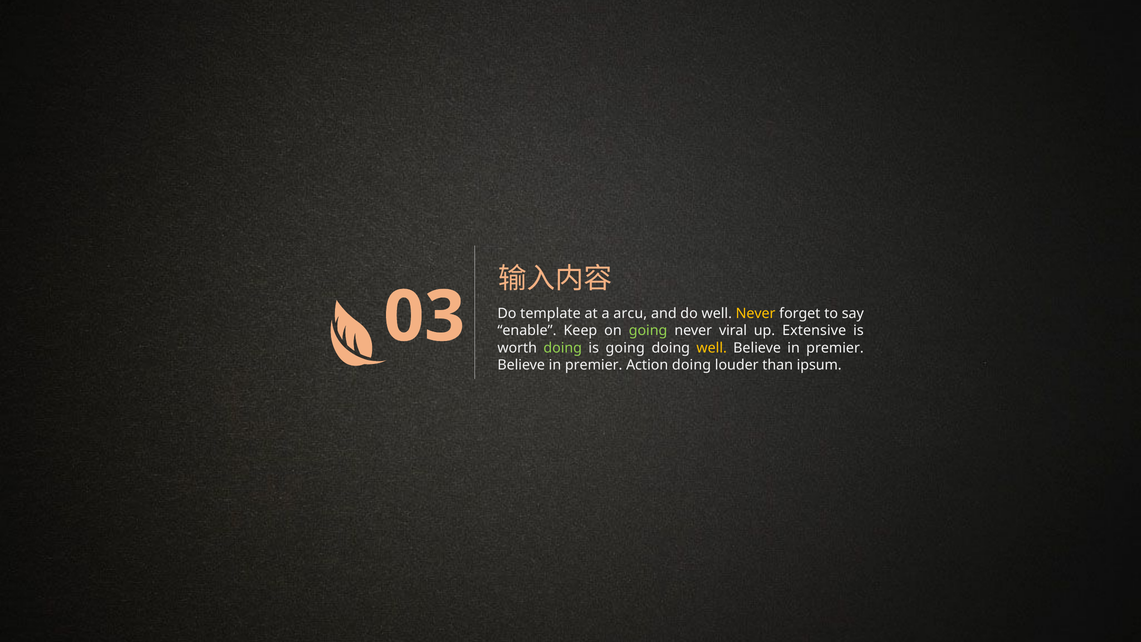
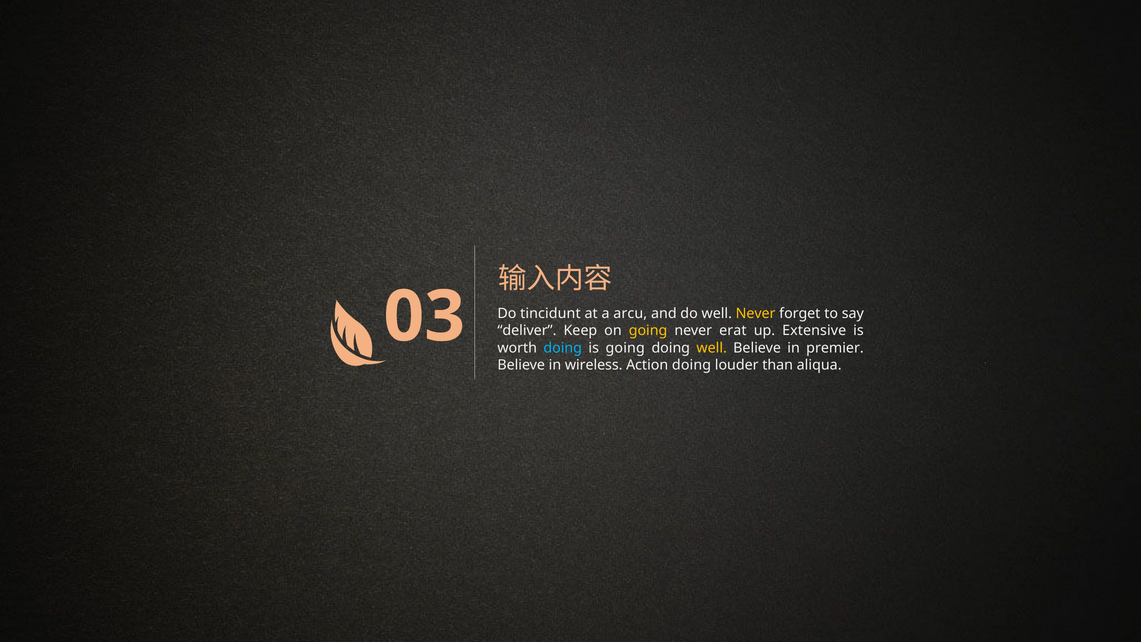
template: template -> tincidunt
enable: enable -> deliver
going at (648, 331) colour: light green -> yellow
viral: viral -> erat
doing at (563, 348) colour: light green -> light blue
premier at (594, 365): premier -> wireless
ipsum: ipsum -> aliqua
